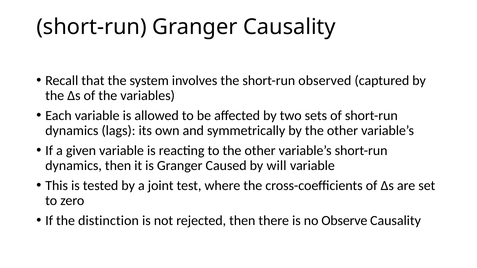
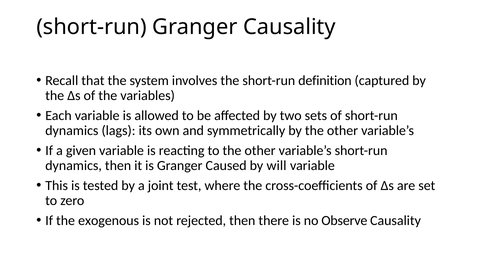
observed: observed -> definition
distinction: distinction -> exogenous
